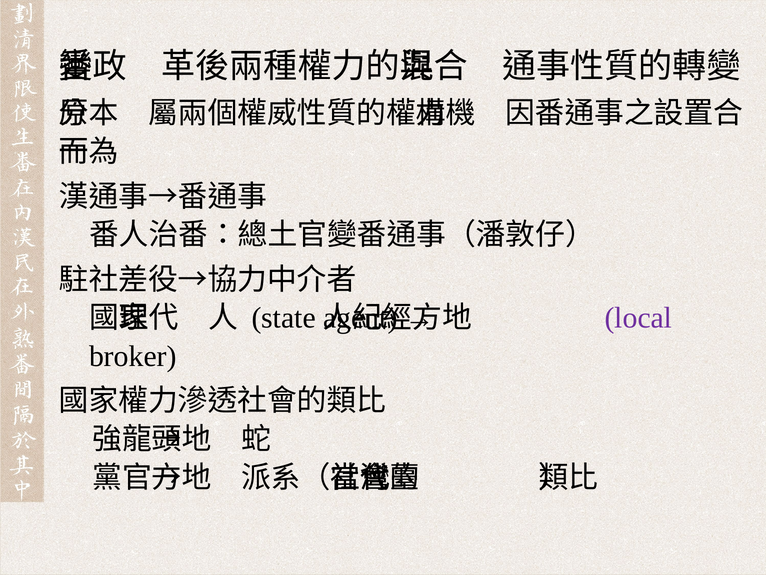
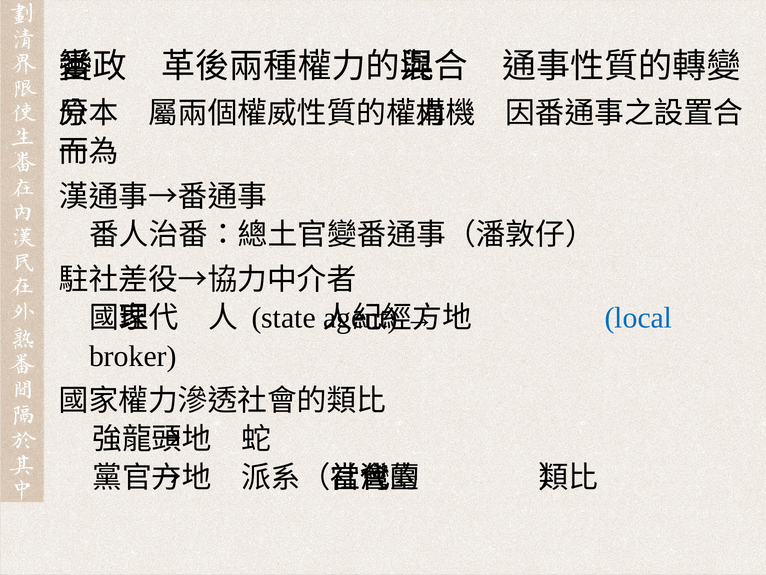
local colour: purple -> blue
